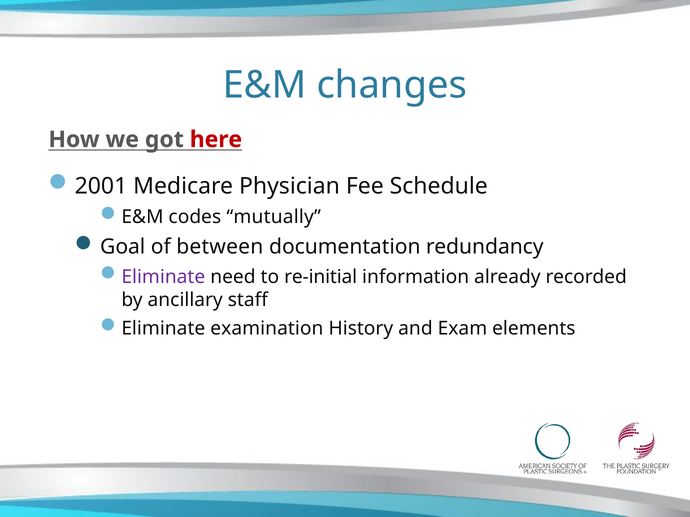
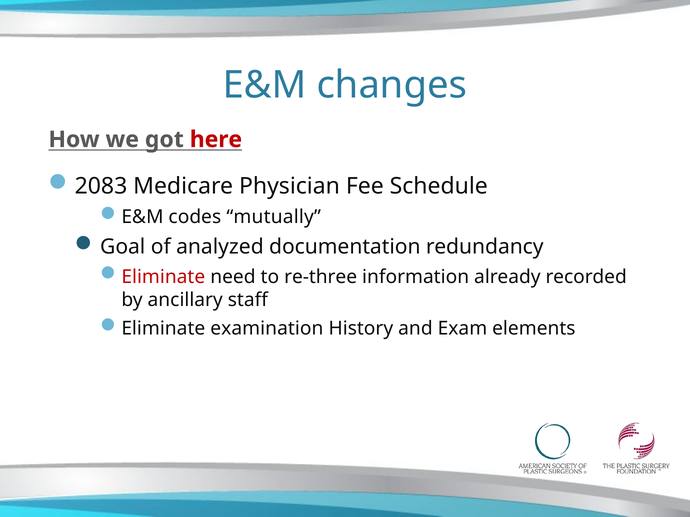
2001: 2001 -> 2083
between: between -> analyzed
Eliminate at (163, 277) colour: purple -> red
re-initial: re-initial -> re-three
